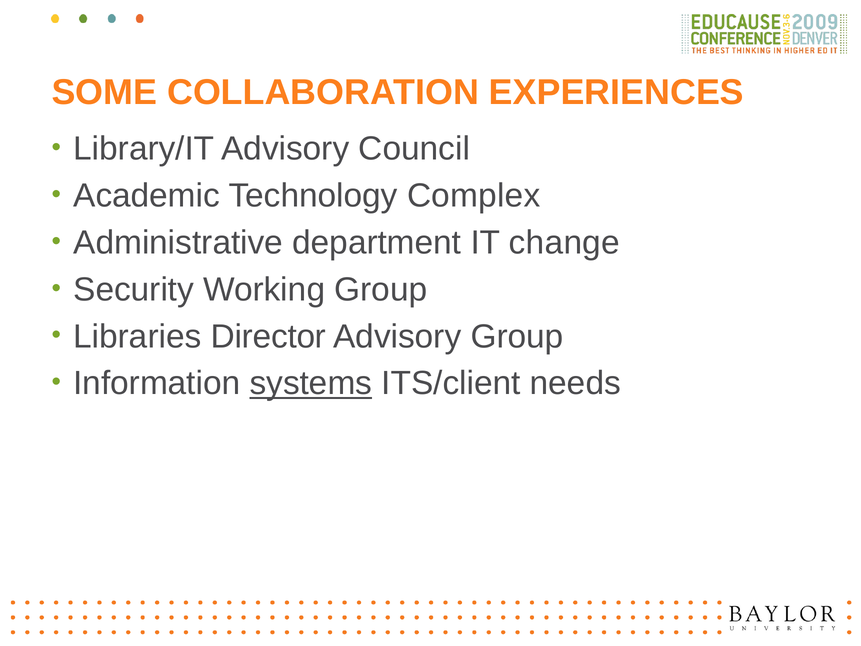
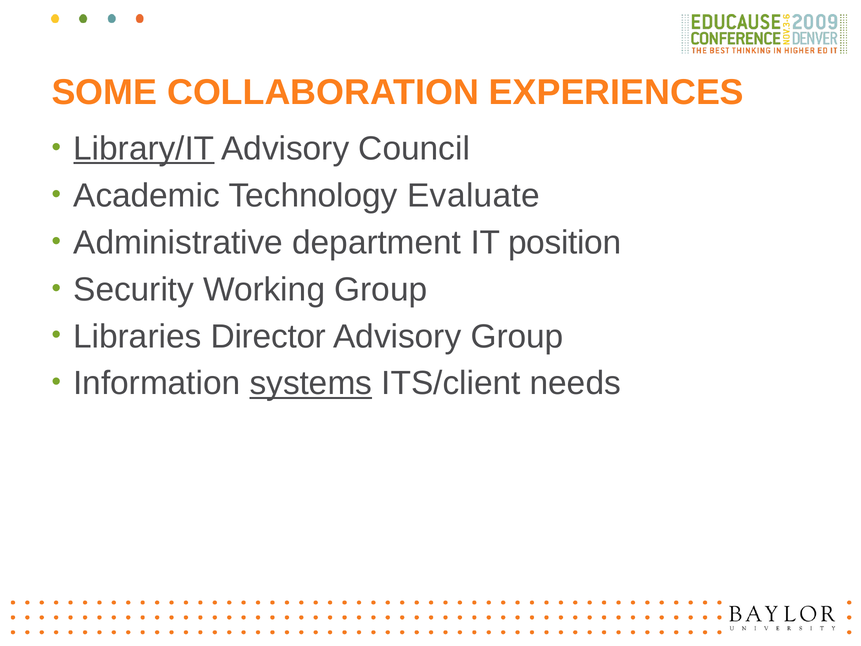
Library/IT underline: none -> present
Complex: Complex -> Evaluate
change: change -> position
